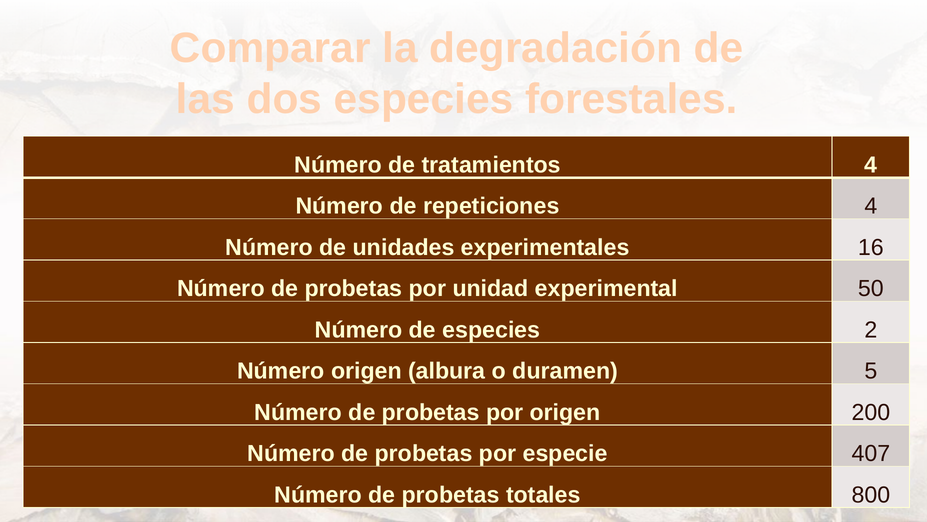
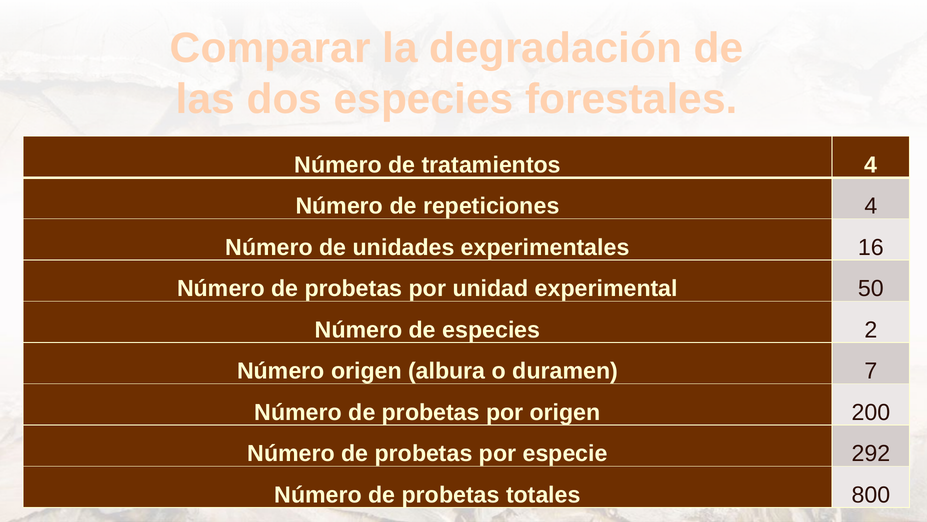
5: 5 -> 7
407: 407 -> 292
